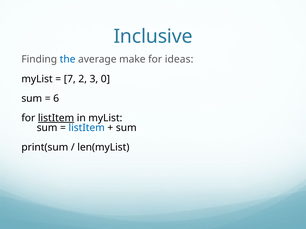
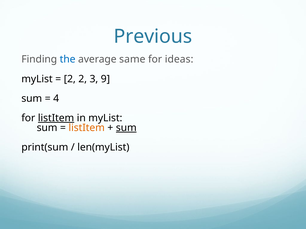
Inclusive: Inclusive -> Previous
make: make -> same
7 at (70, 79): 7 -> 2
0: 0 -> 9
6: 6 -> 4
listItem at (87, 128) colour: blue -> orange
sum at (126, 128) underline: none -> present
